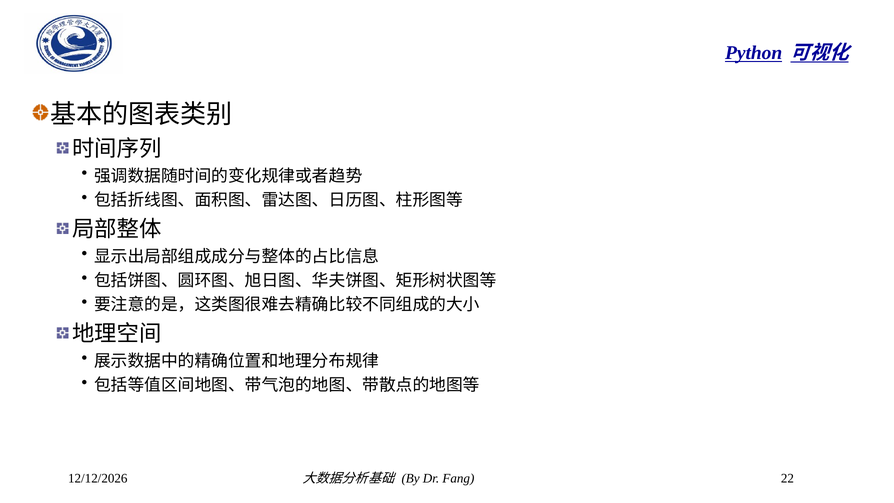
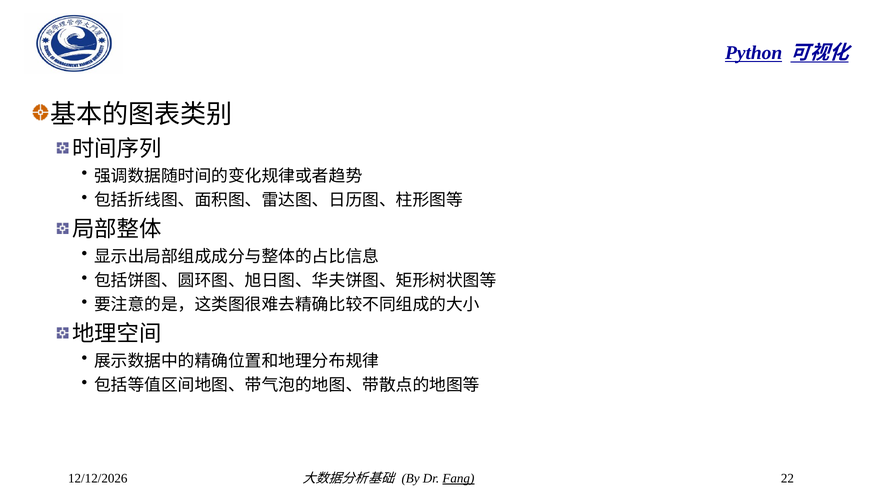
Fang underline: none -> present
